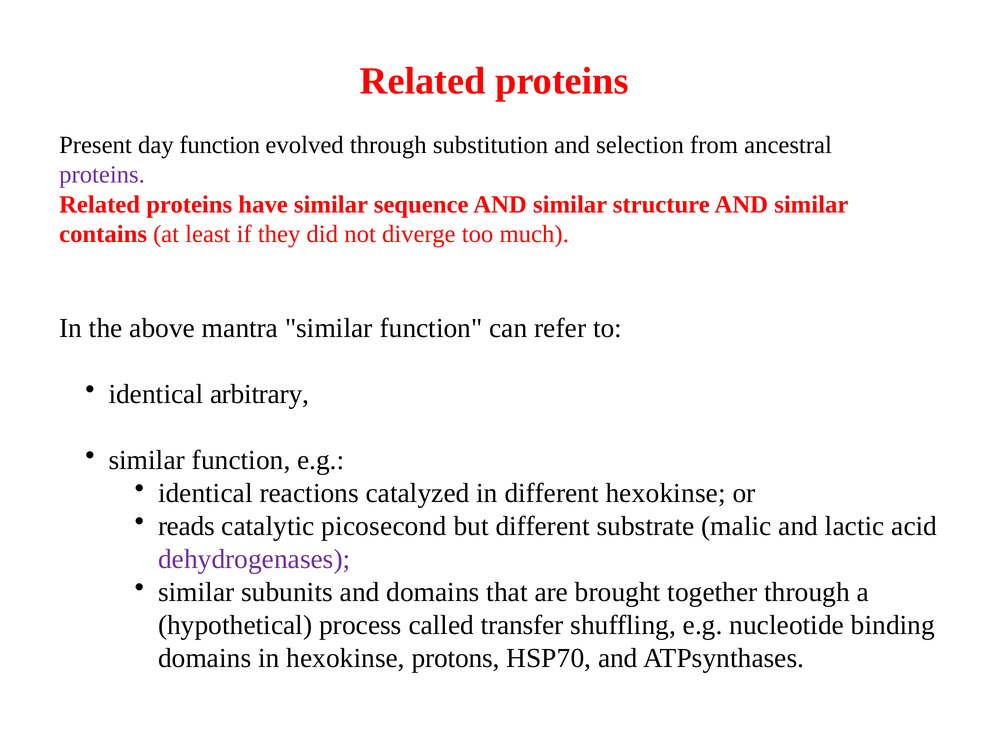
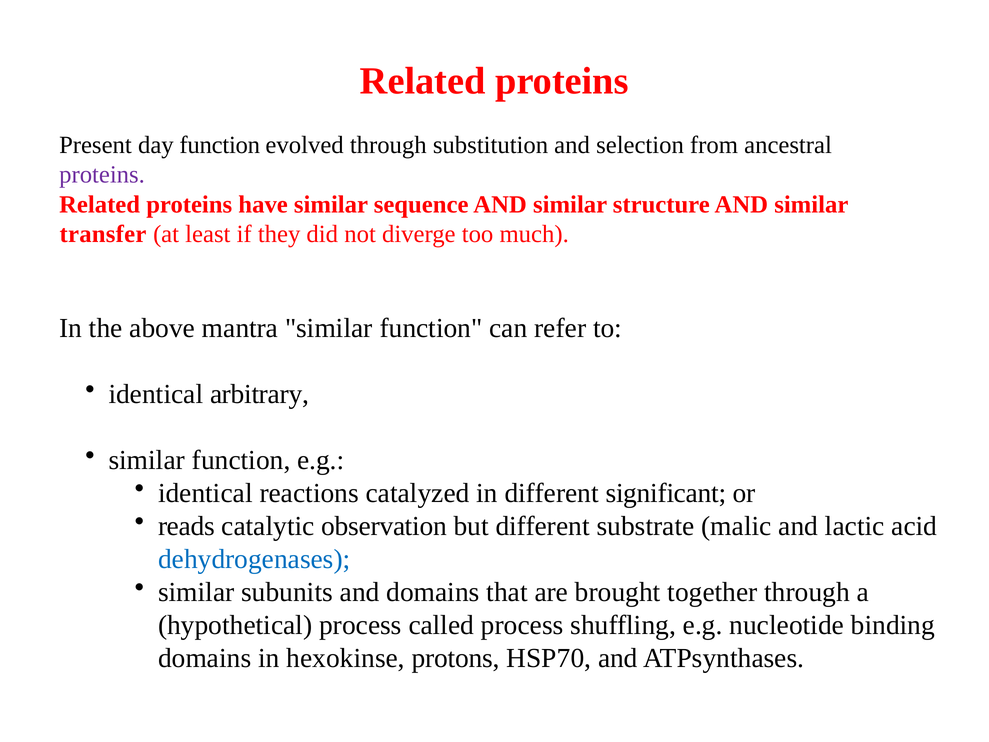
contains: contains -> transfer
different hexokinse: hexokinse -> significant
picosecond: picosecond -> observation
dehydrogenases colour: purple -> blue
called transfer: transfer -> process
